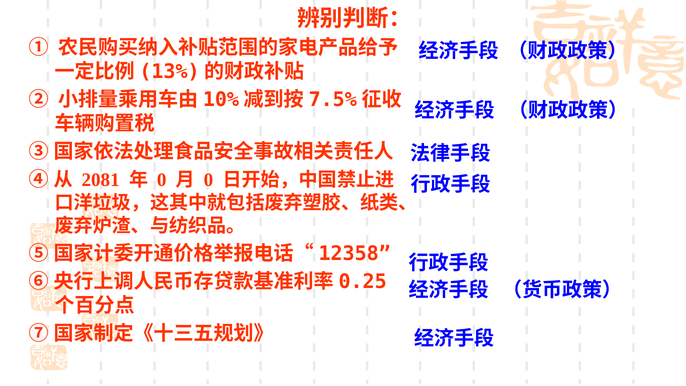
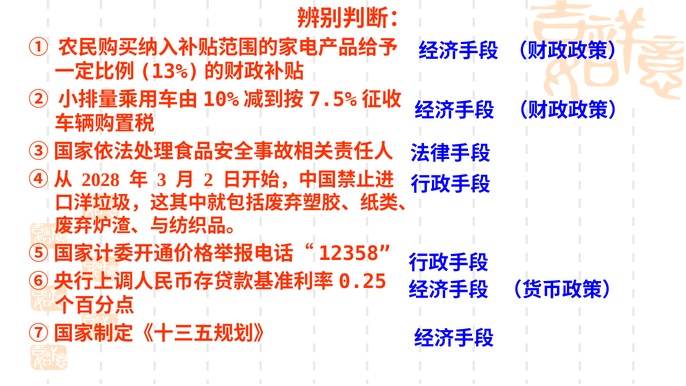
2081: 2081 -> 2028
0 at (162, 180): 0 -> 3
0 at (208, 180): 0 -> 2
